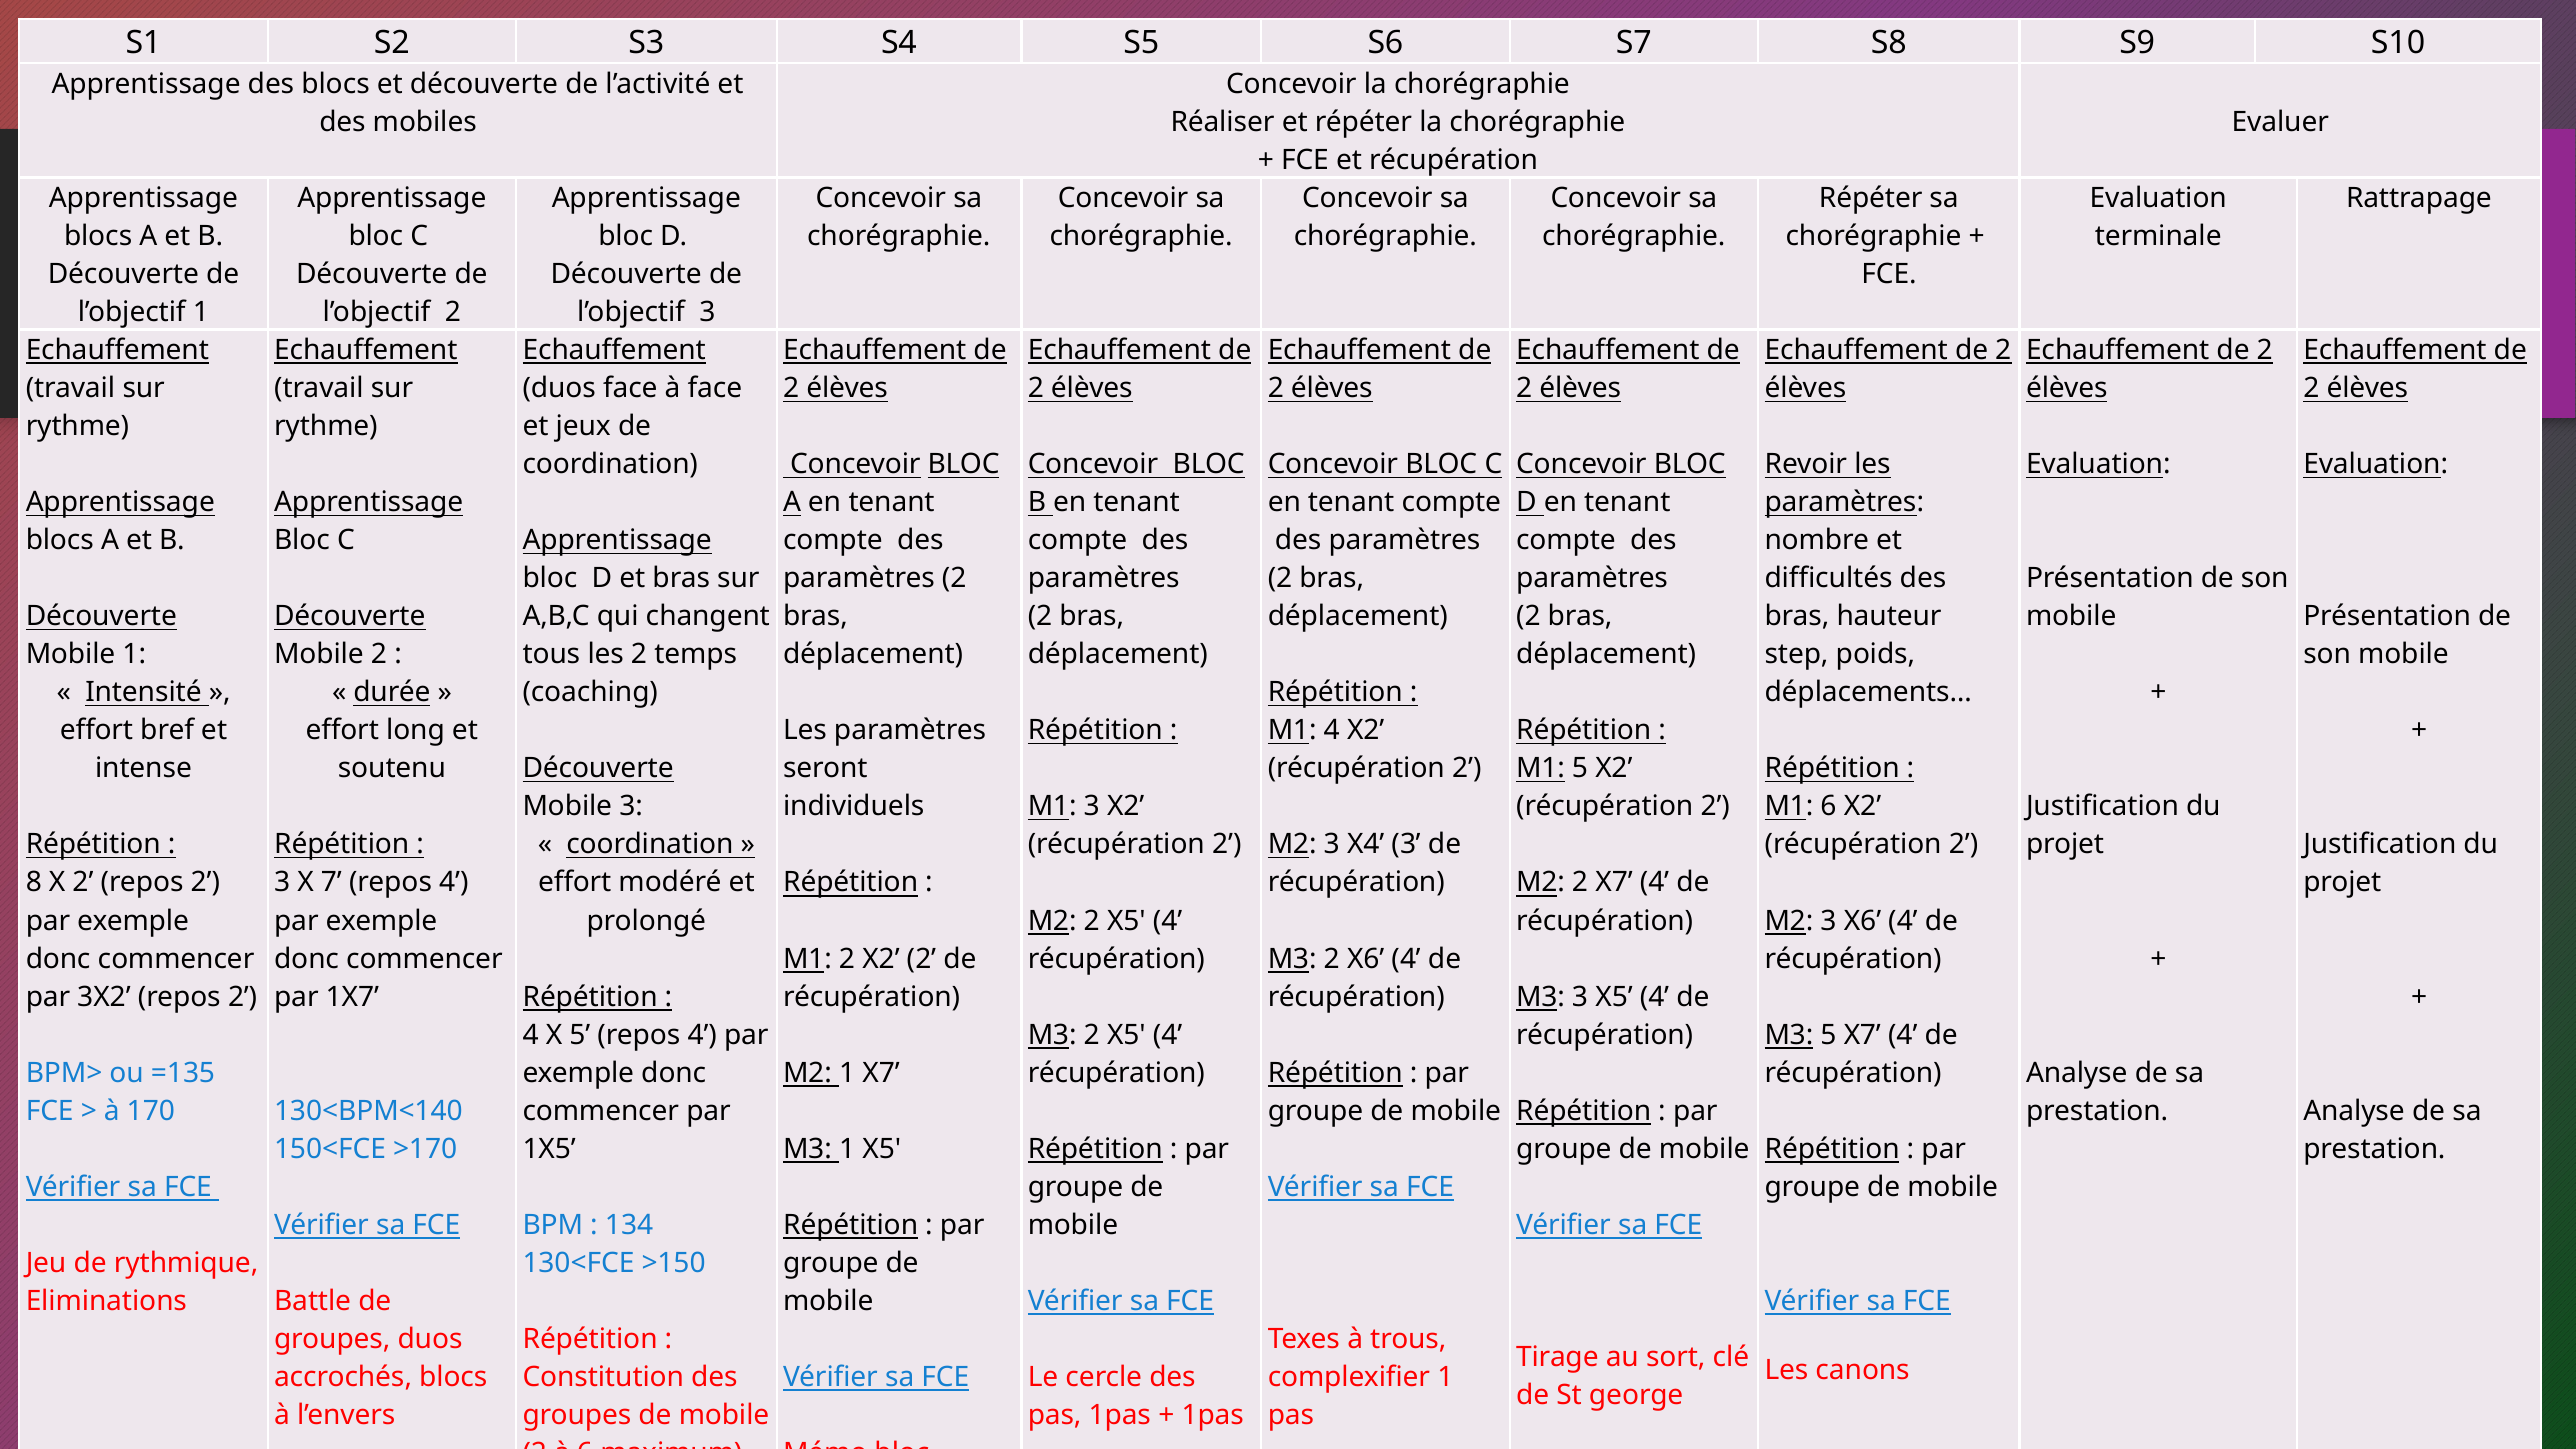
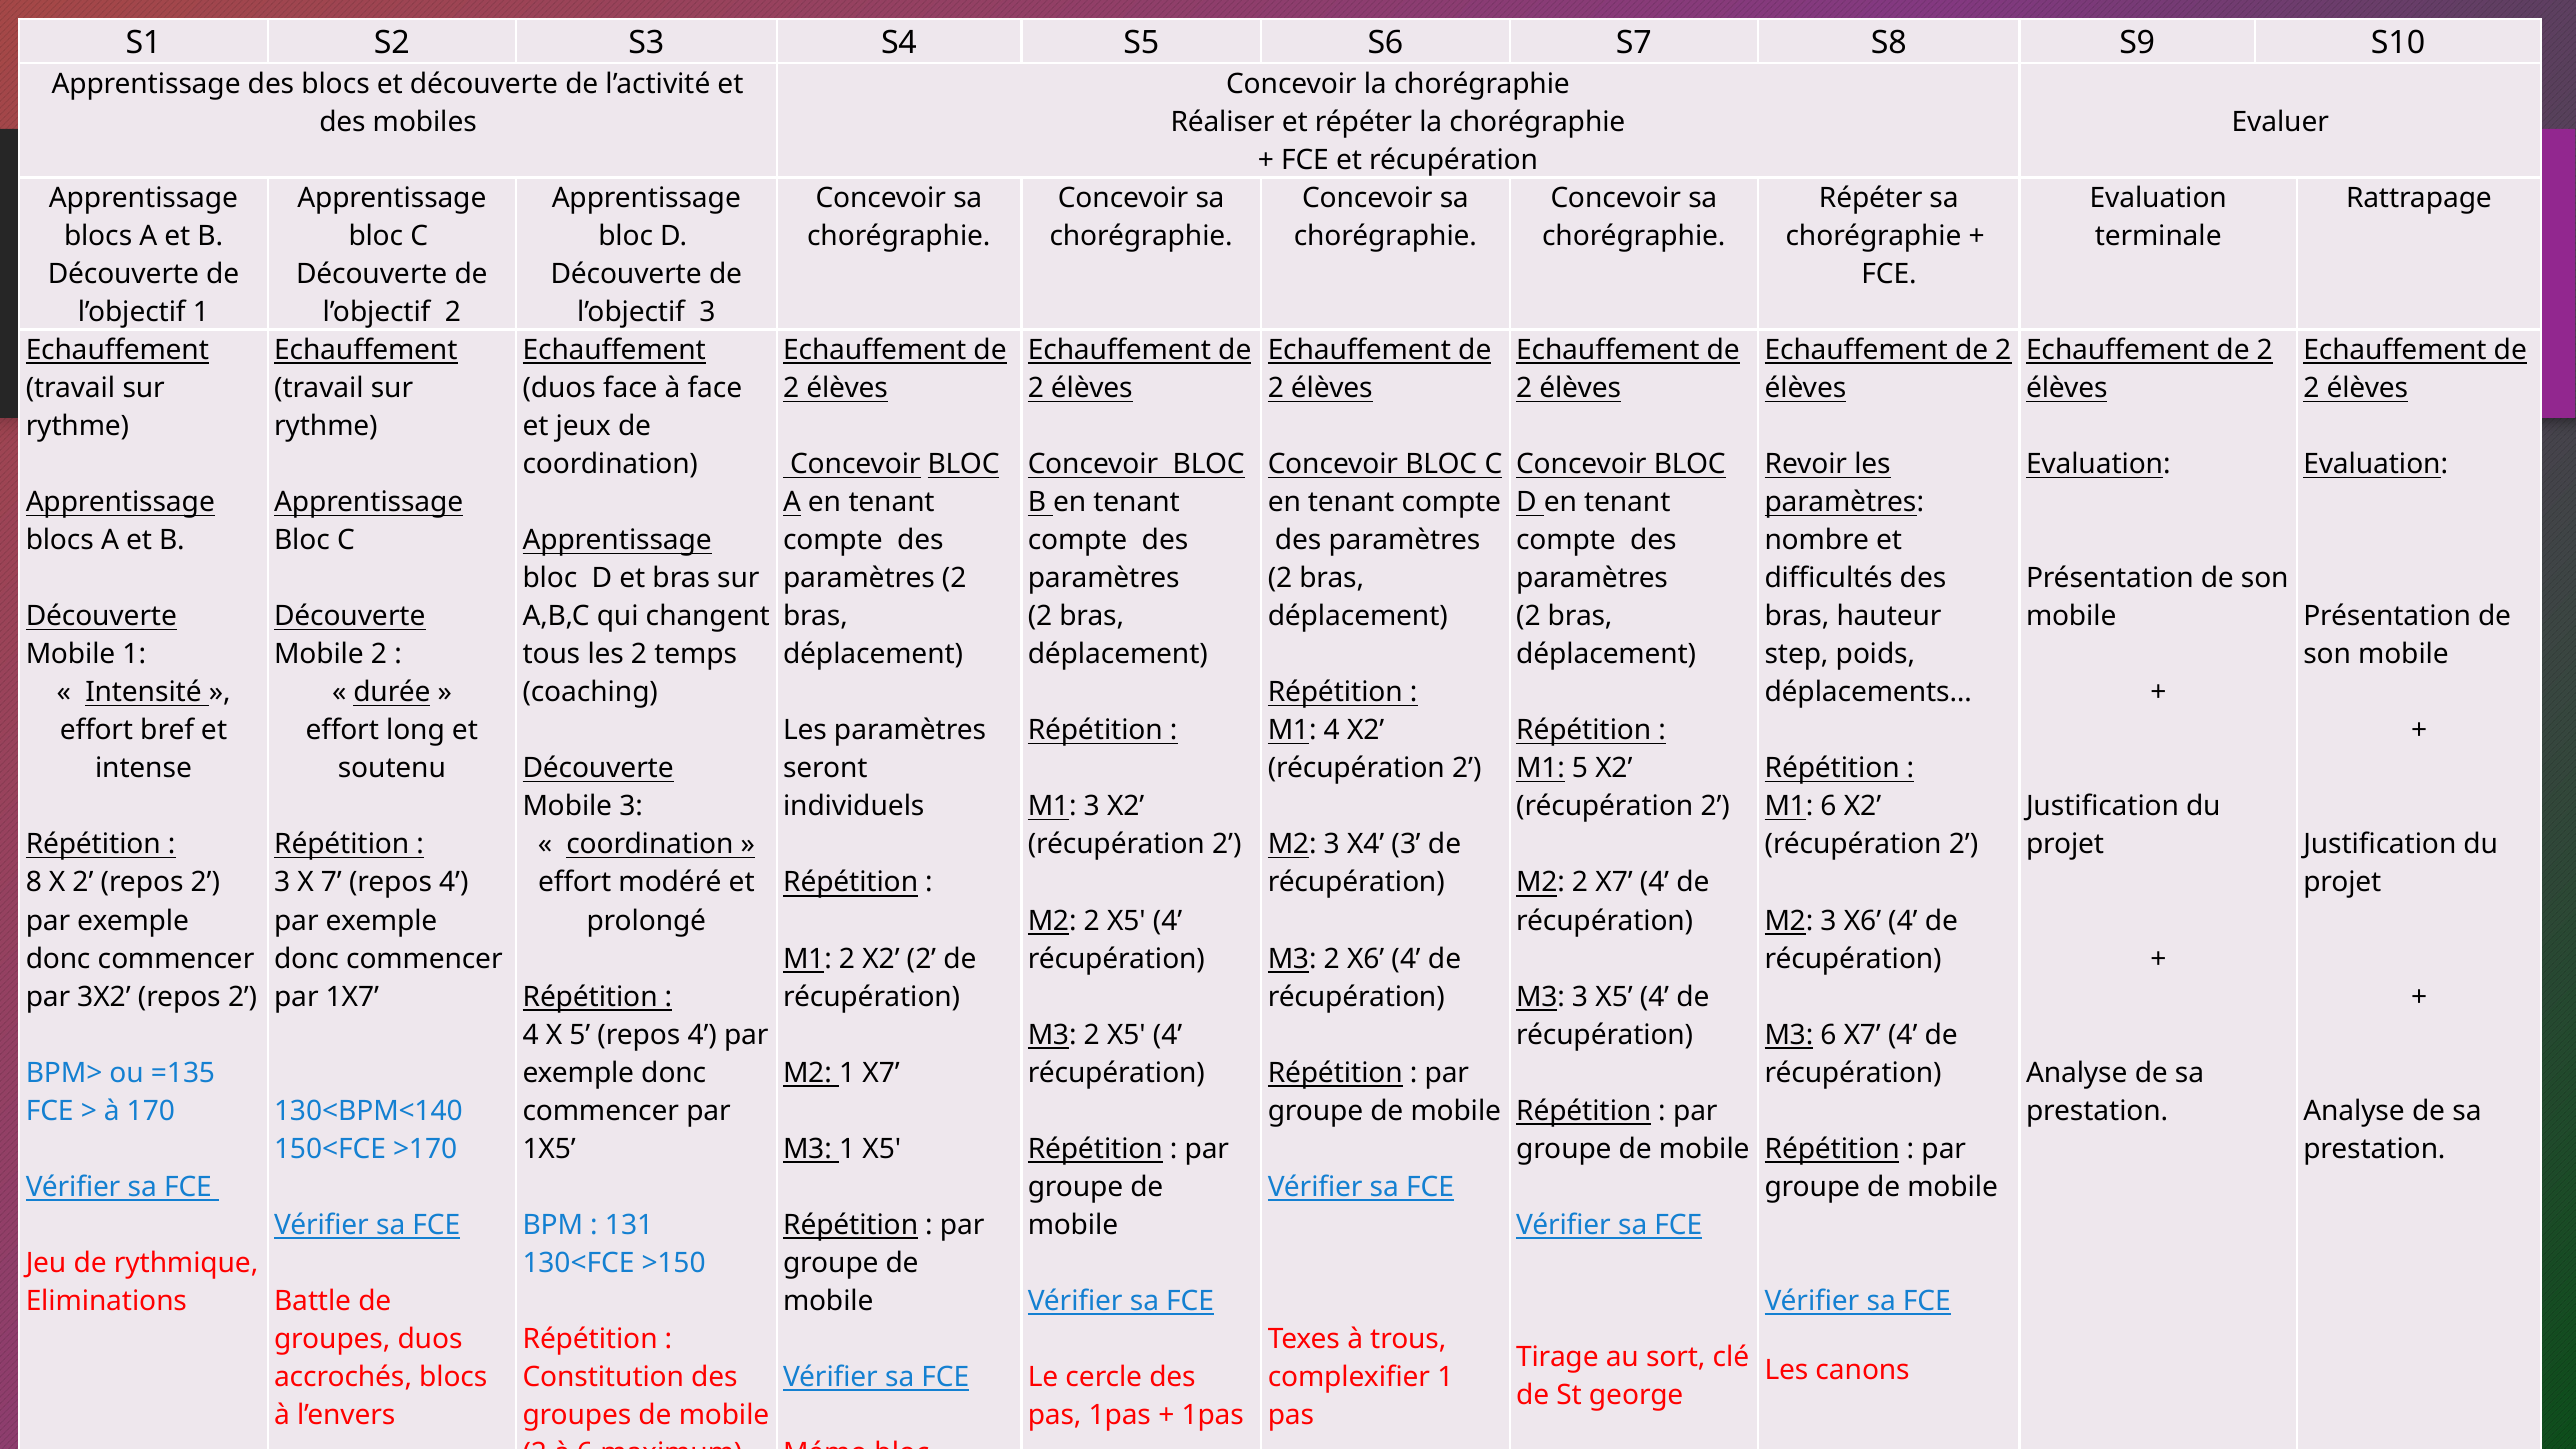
M3 5: 5 -> 6
134: 134 -> 131
